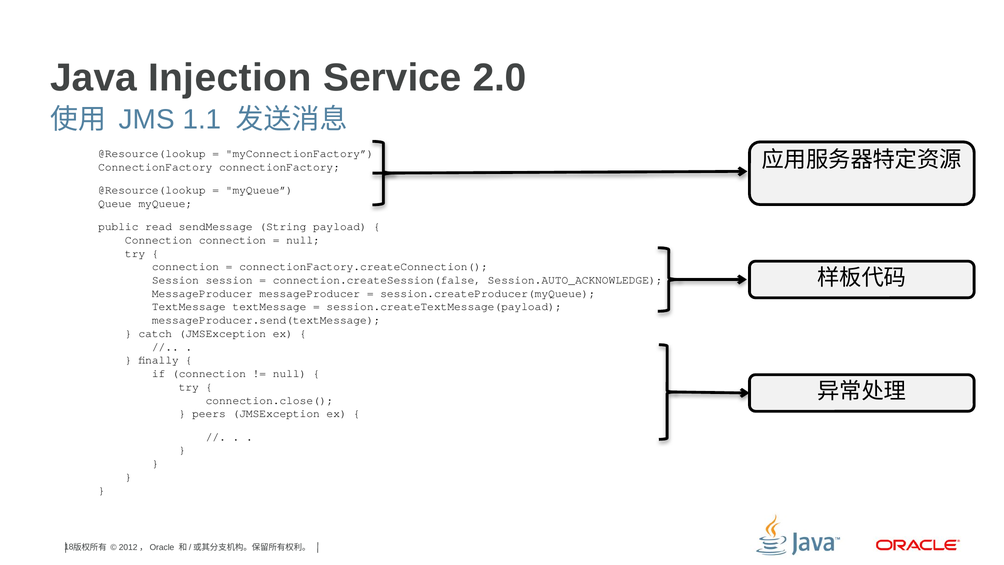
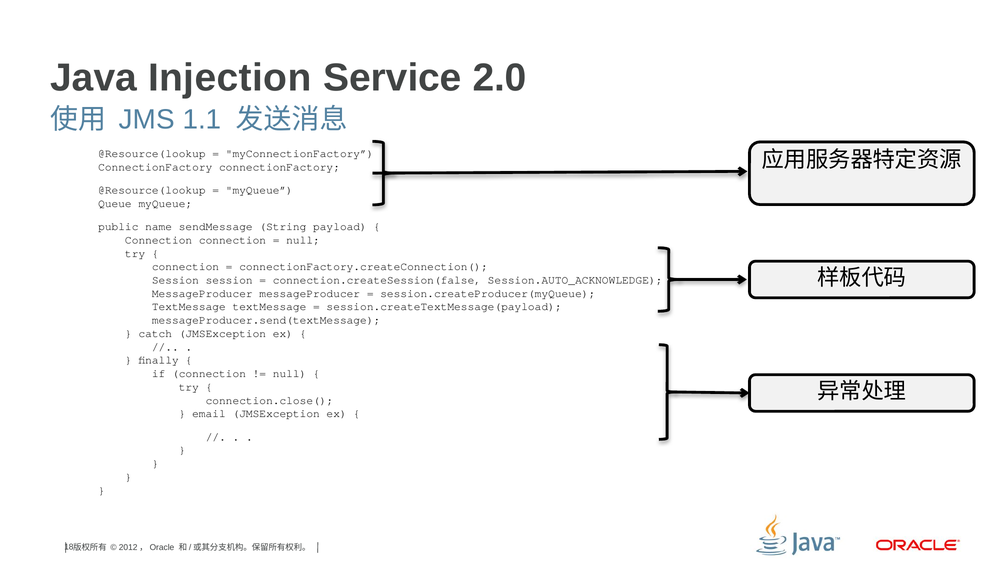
read: read -> name
peers: peers -> email
